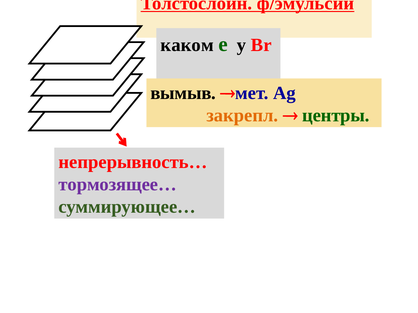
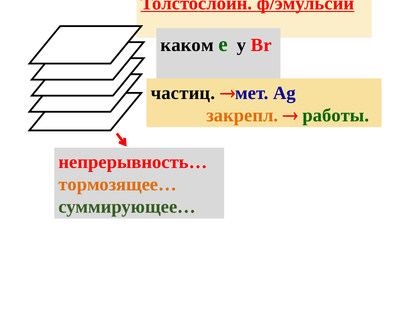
вымыв: вымыв -> частиц
центры: центры -> работы
тормозящее… colour: purple -> orange
